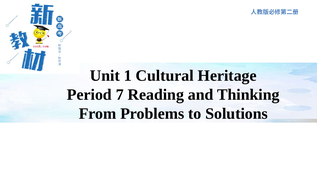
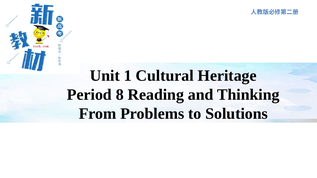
7: 7 -> 8
